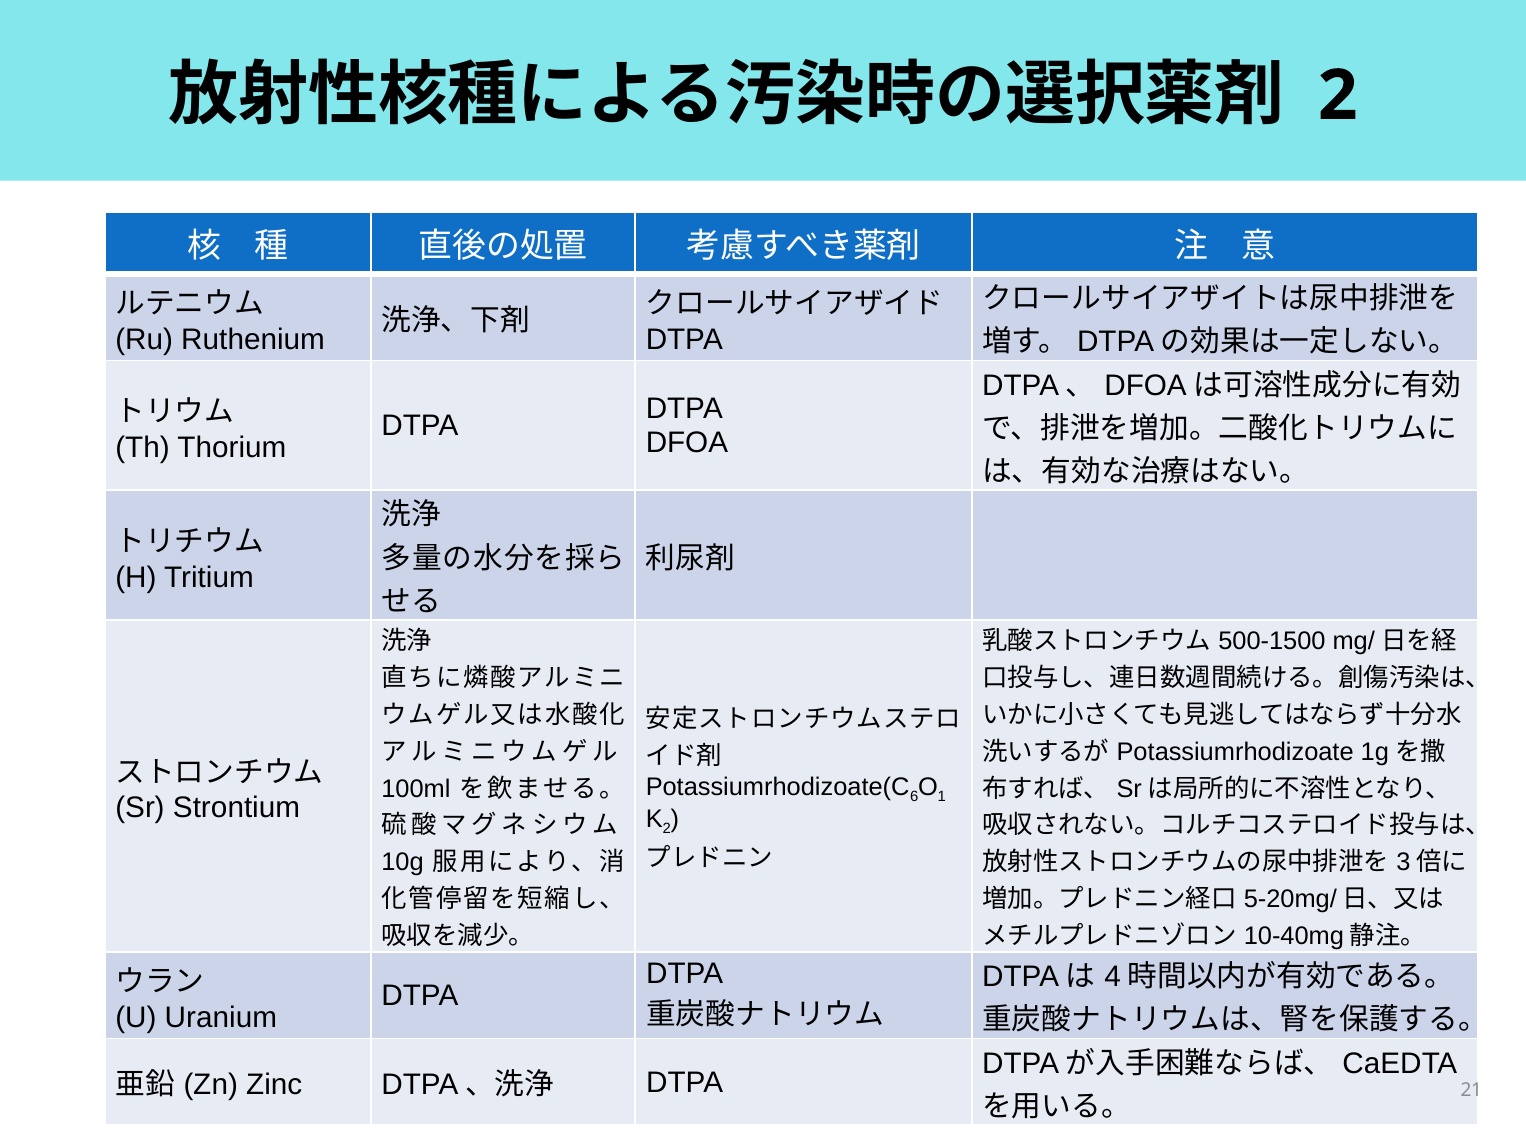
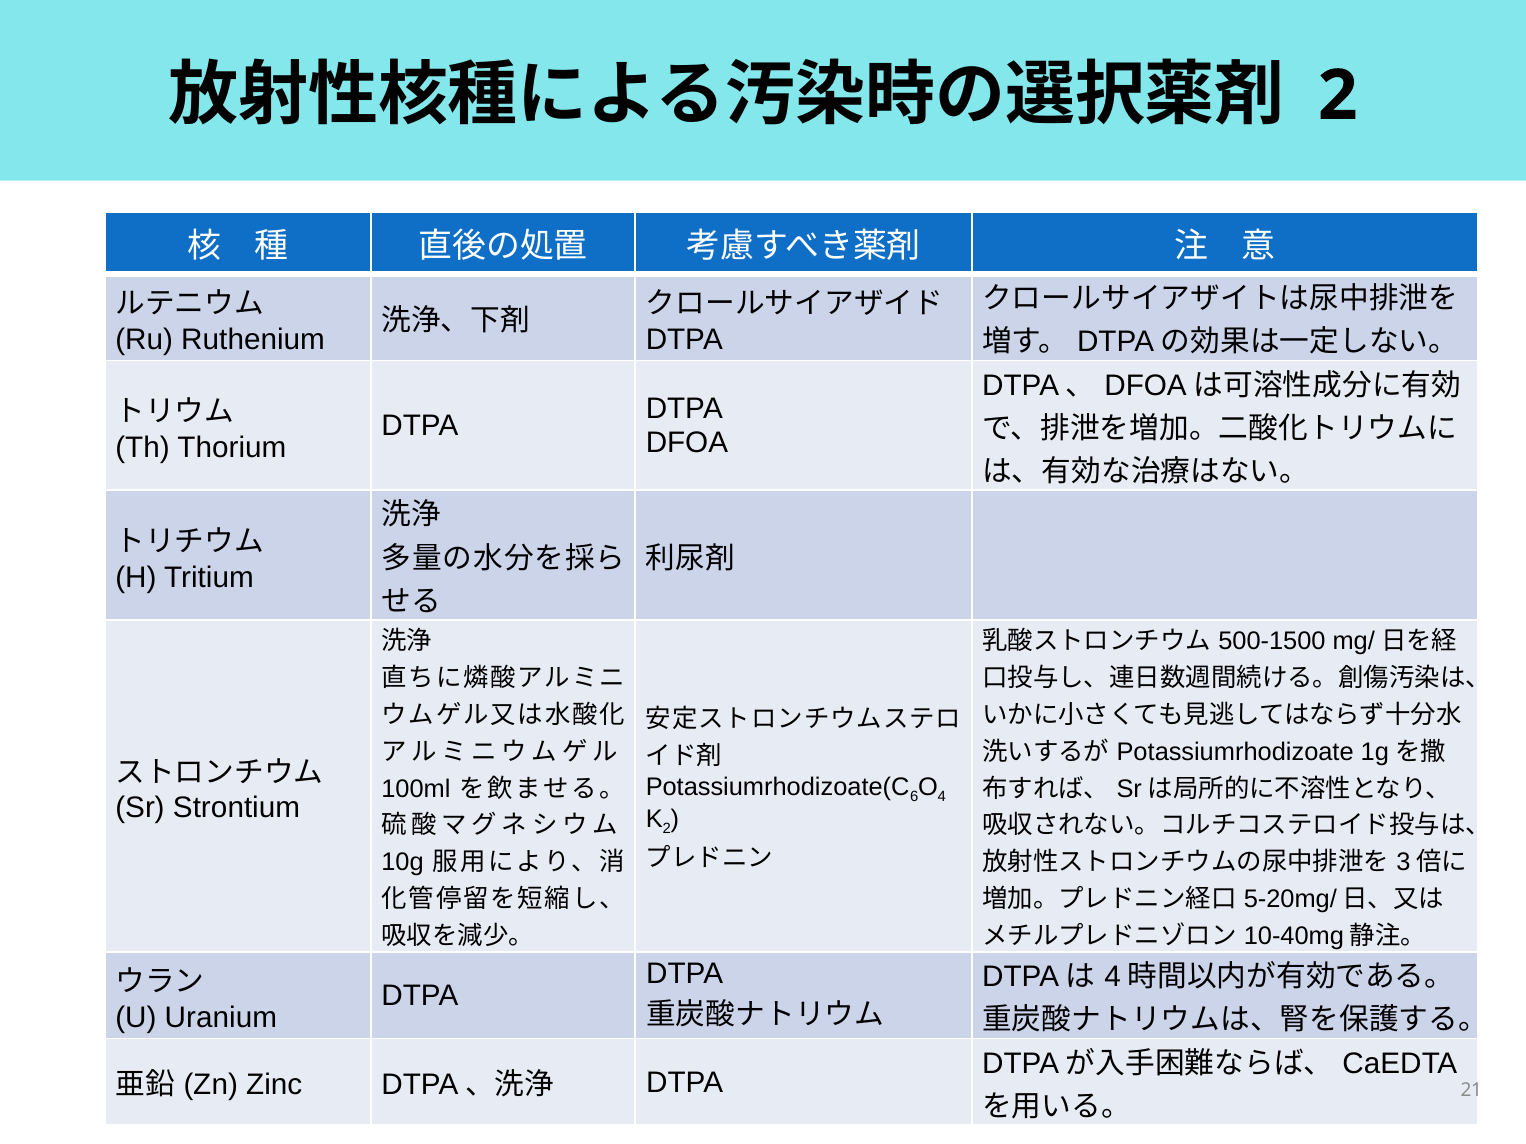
1: 1 -> 4
